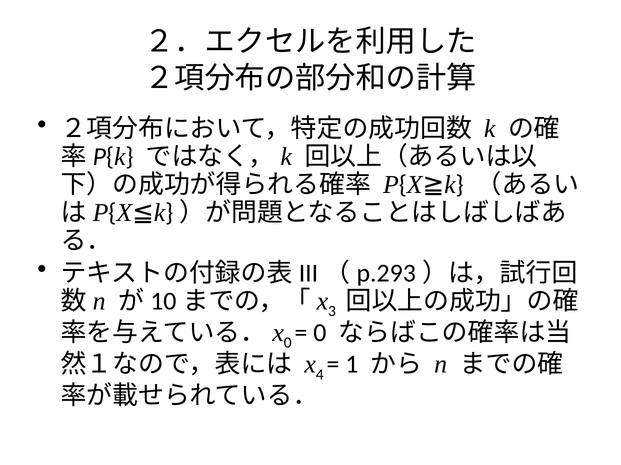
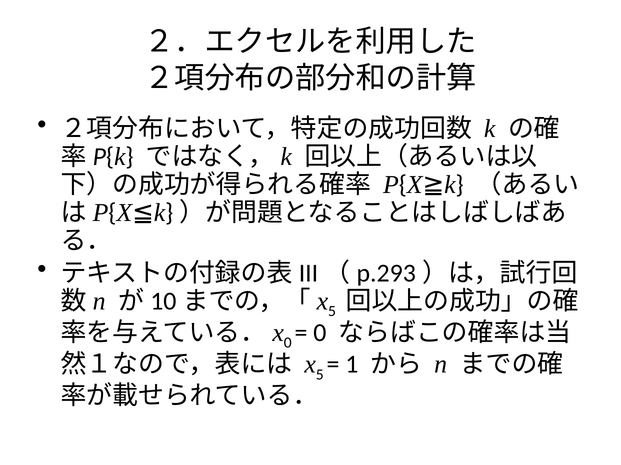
3 at (332, 312): 3 -> 5
4 at (320, 375): 4 -> 5
